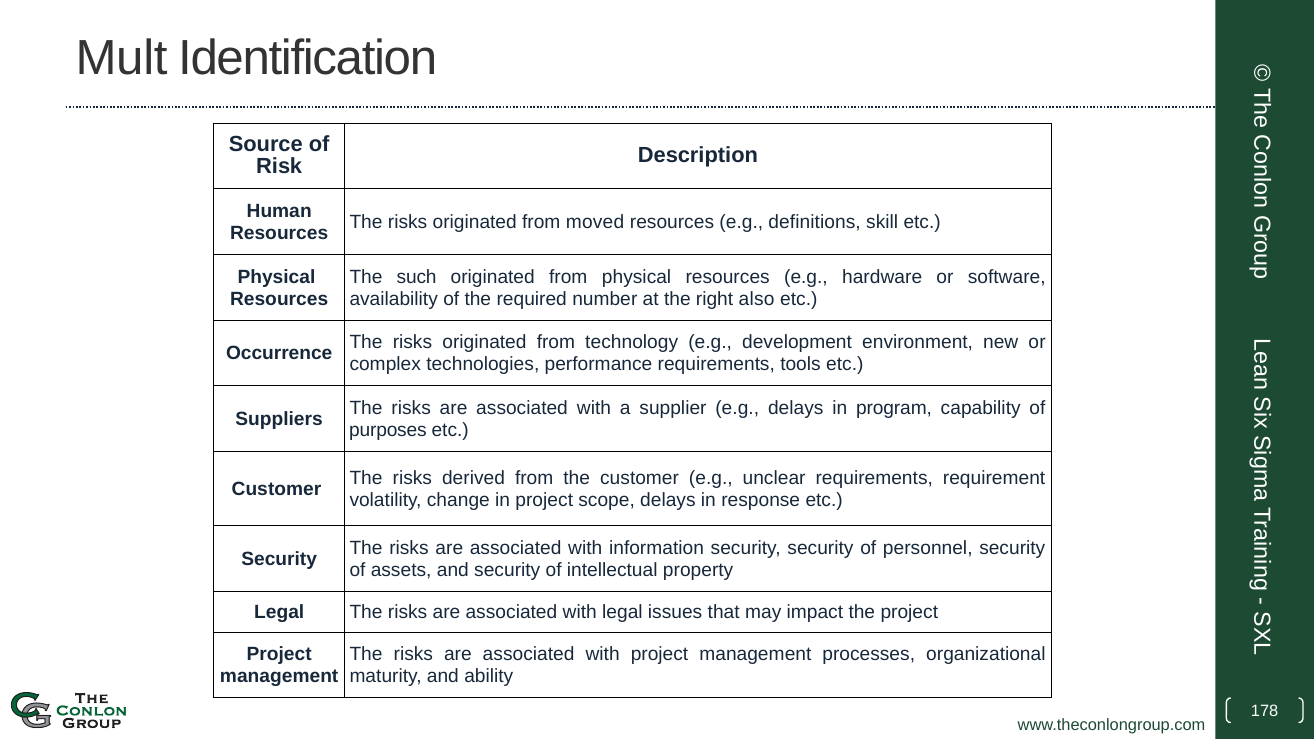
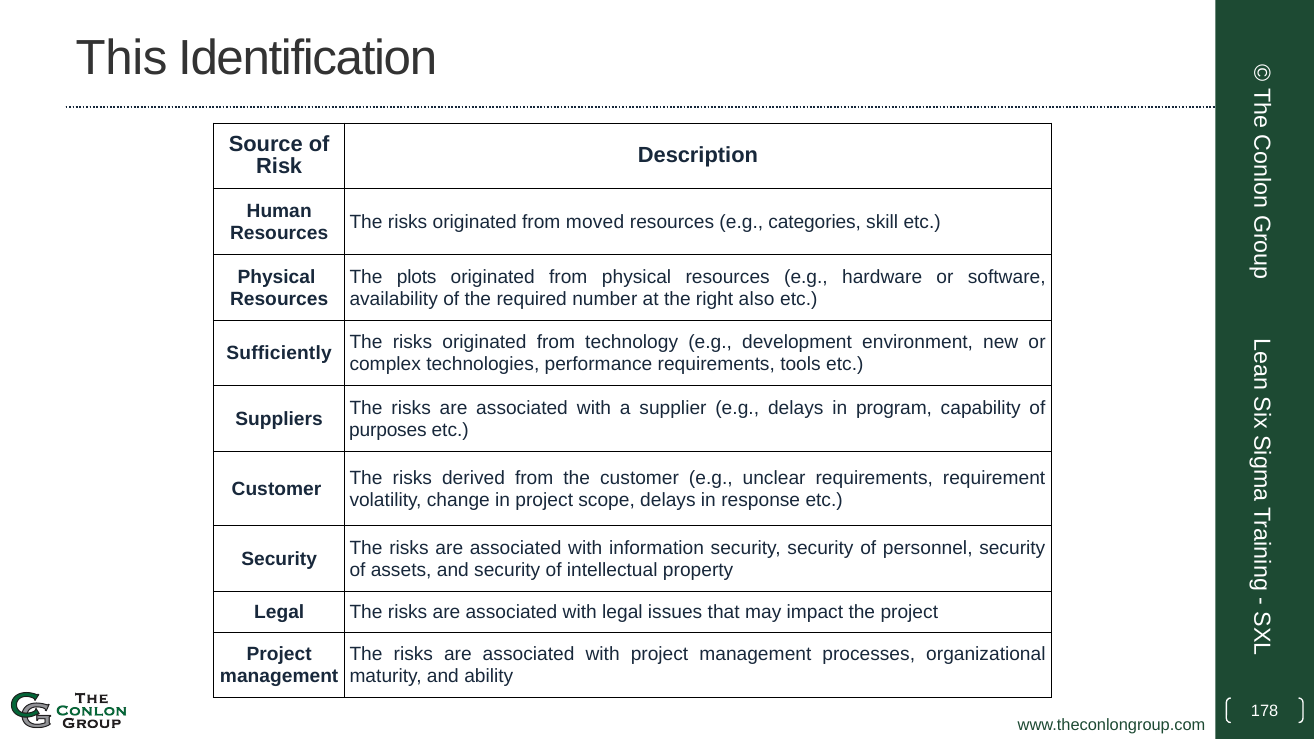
Mult: Mult -> This
definitions: definitions -> categories
such: such -> plots
Occurrence: Occurrence -> Sufficiently
